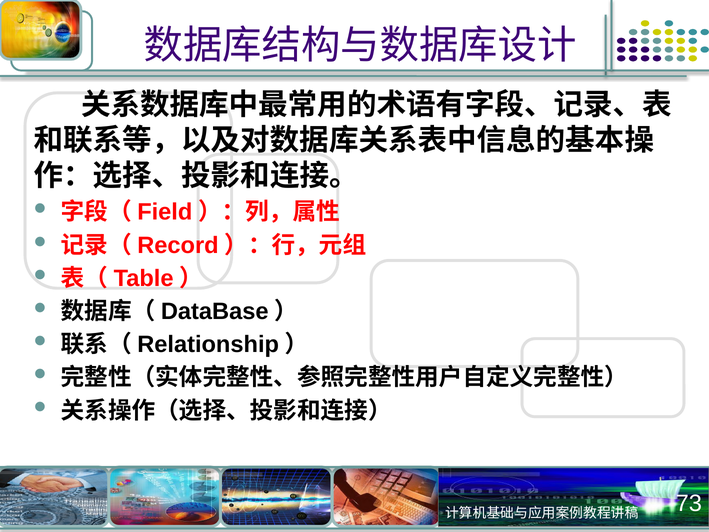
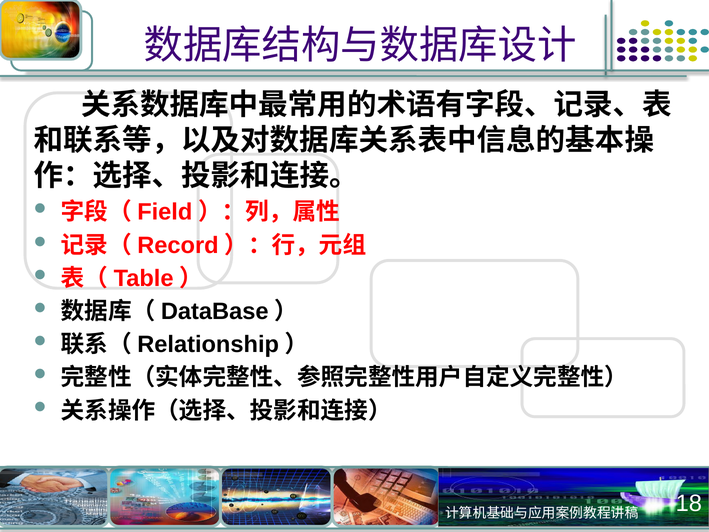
73: 73 -> 18
